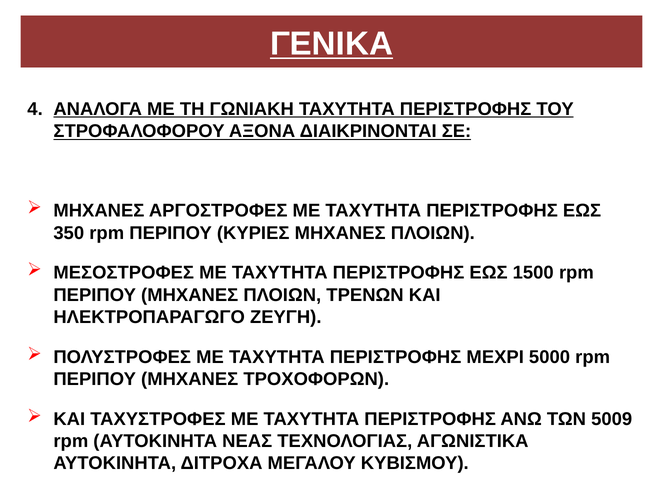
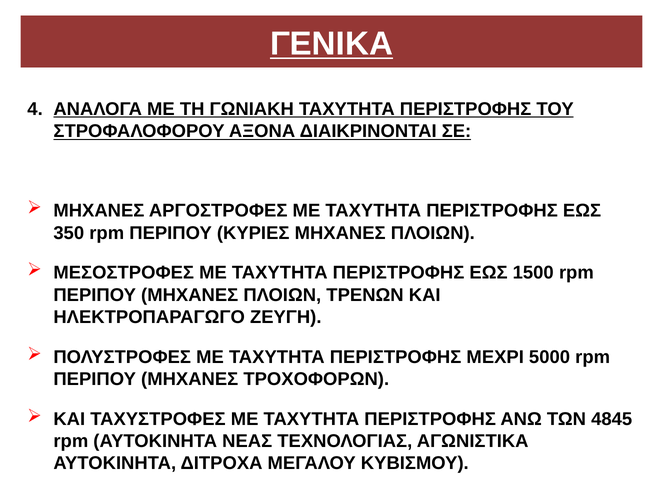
5009: 5009 -> 4845
